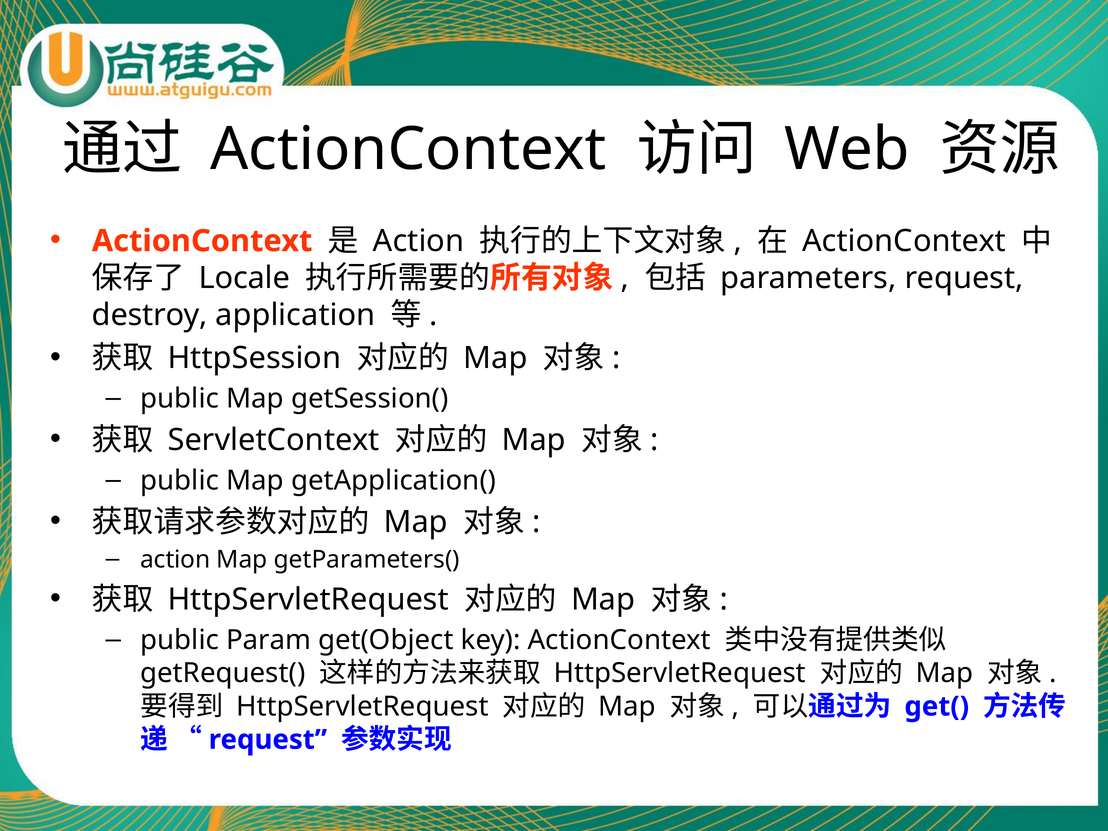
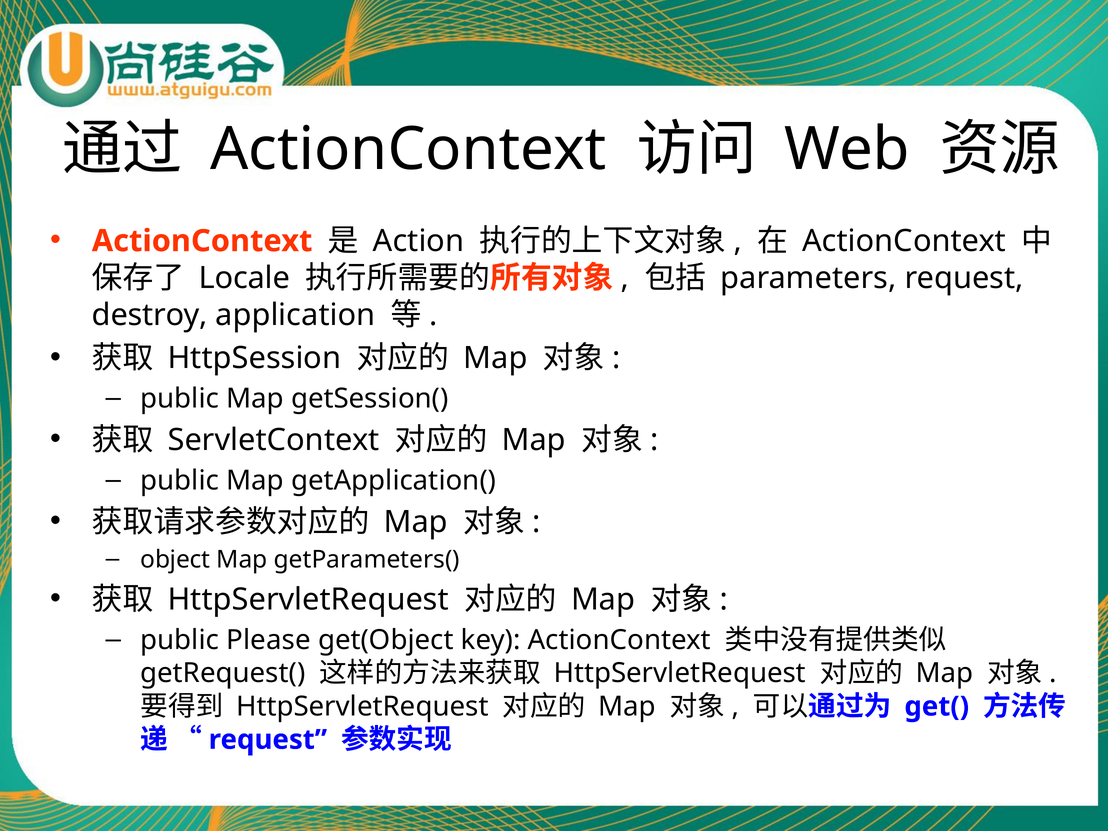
action at (175, 560): action -> object
Param: Param -> Please
